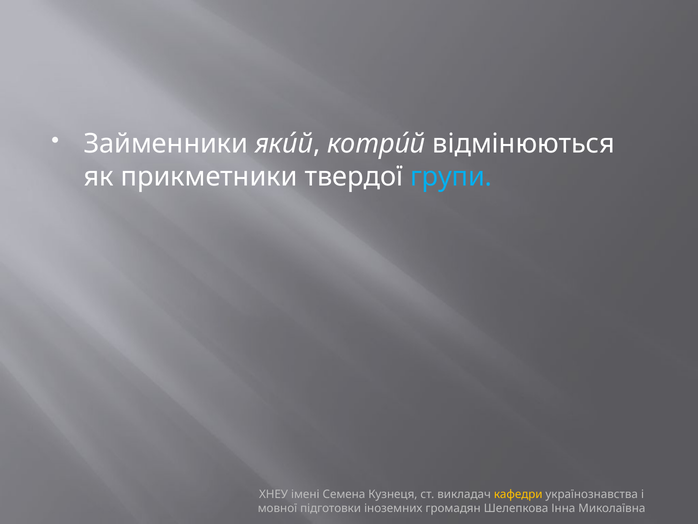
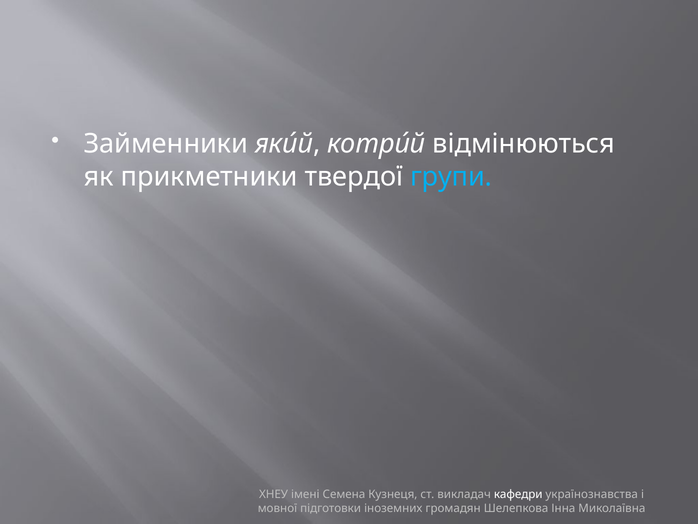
кафедри colour: yellow -> white
